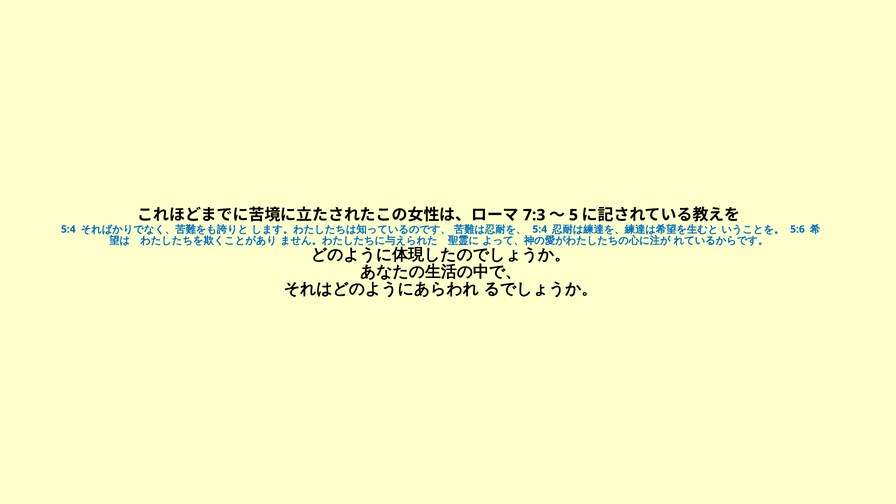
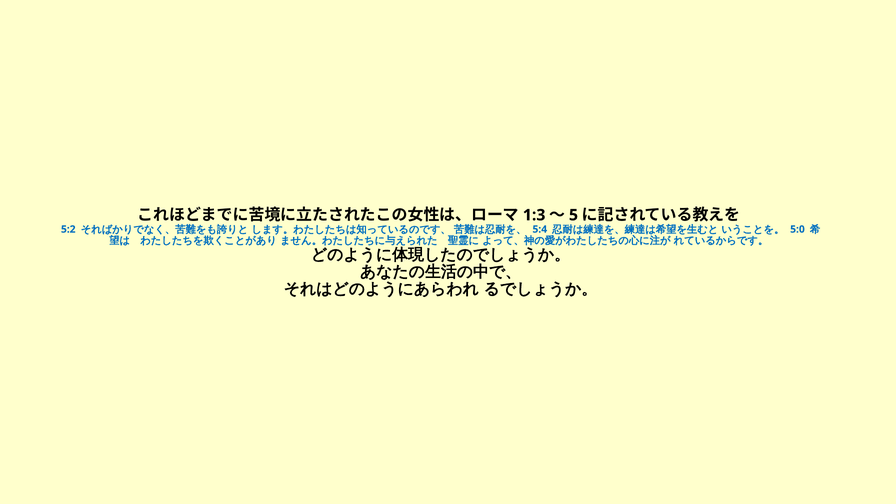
7:3: 7:3 -> 1:3
5:4 at (68, 229): 5:4 -> 5:2
5:6: 5:6 -> 5:0
